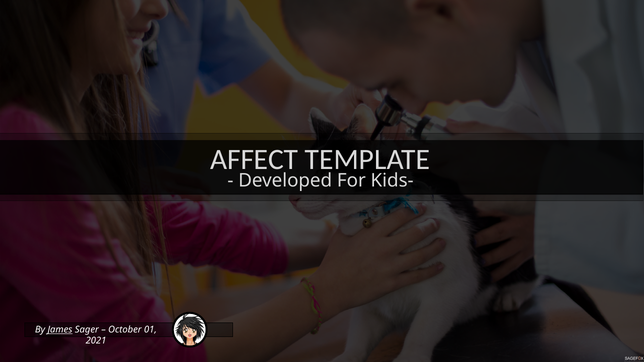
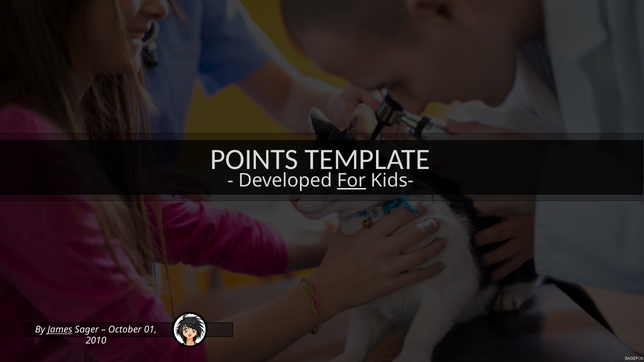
AFFECT: AFFECT -> POINTS
For underline: none -> present
2021: 2021 -> 2010
